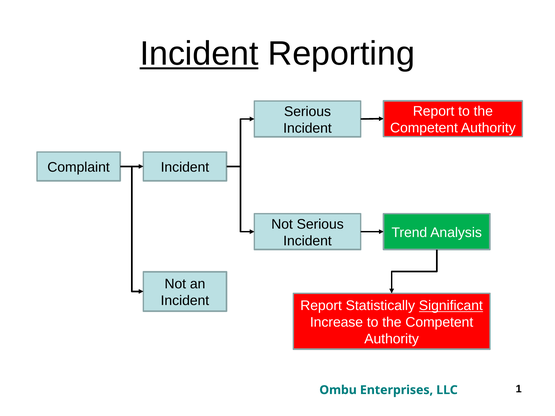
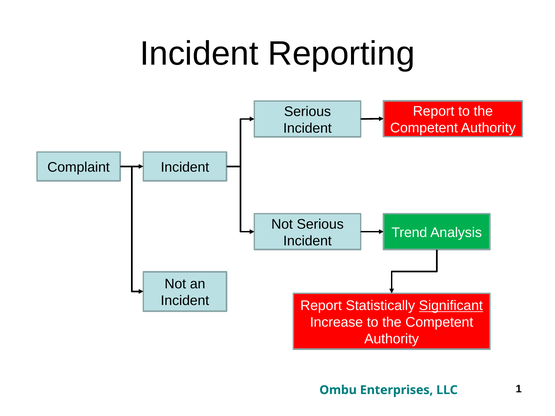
Incident at (199, 54) underline: present -> none
